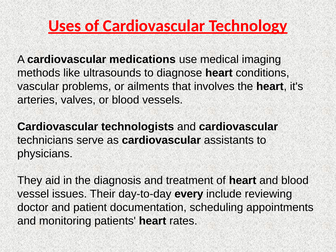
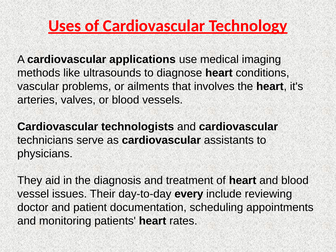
medications: medications -> applications
